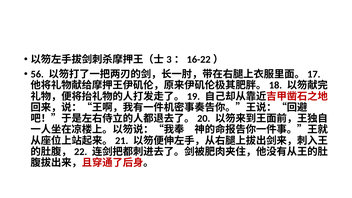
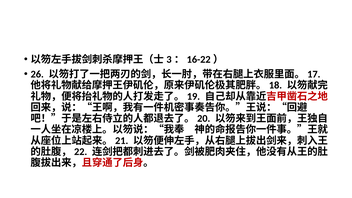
56: 56 -> 26
